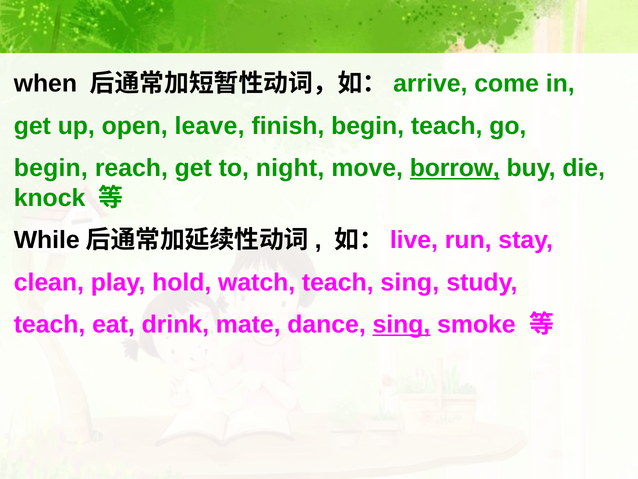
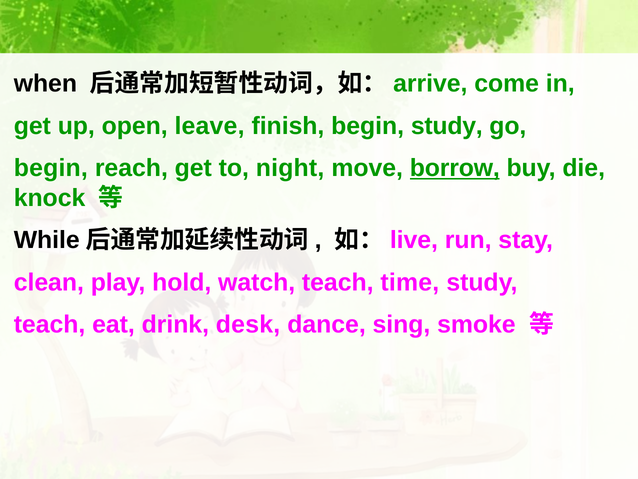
begin teach: teach -> study
teach sing: sing -> time
mate: mate -> desk
sing at (401, 324) underline: present -> none
